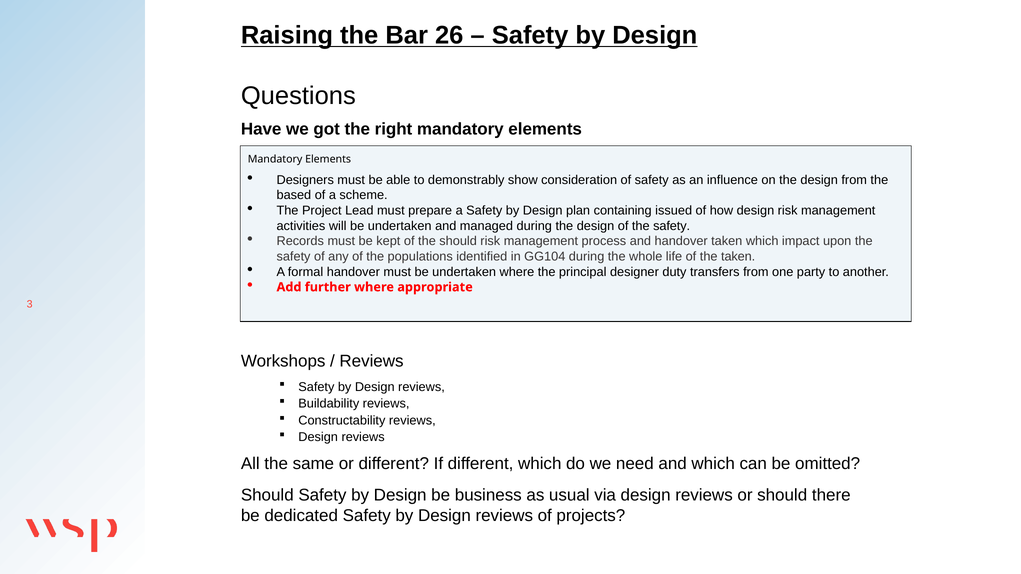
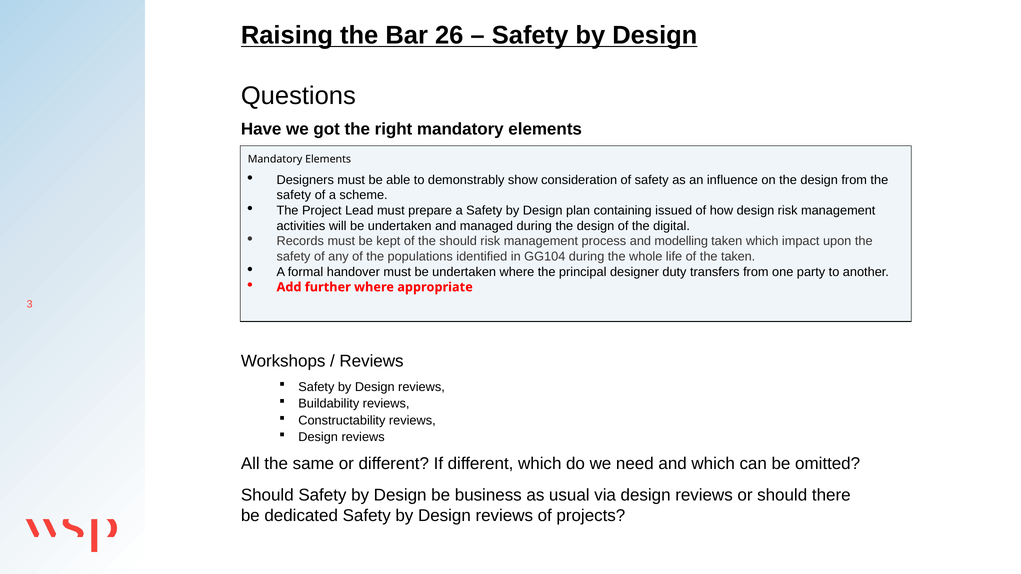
based at (294, 195): based -> safety
of the safety: safety -> digital
and handover: handover -> modelling
